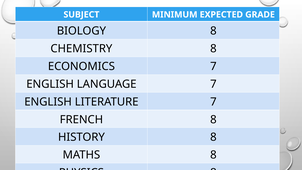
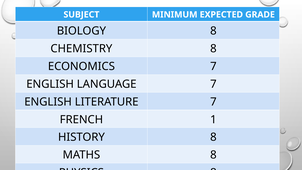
FRENCH 8: 8 -> 1
